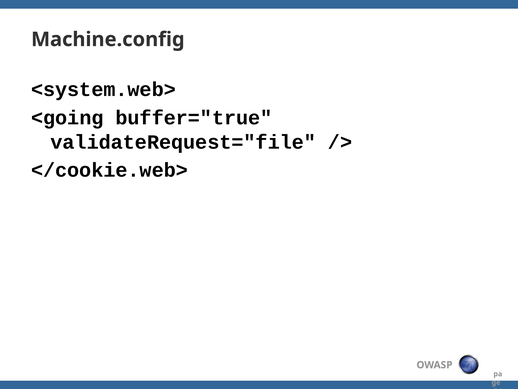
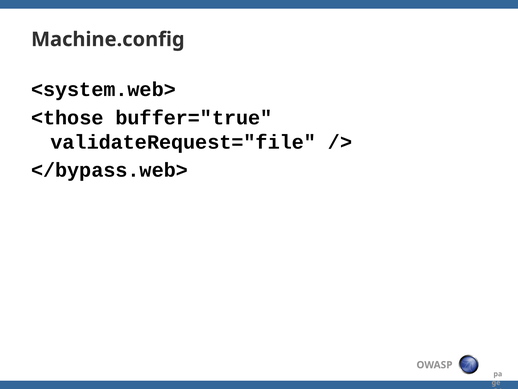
<going: <going -> <those
</cookie.web>: </cookie.web> -> </bypass.web>
